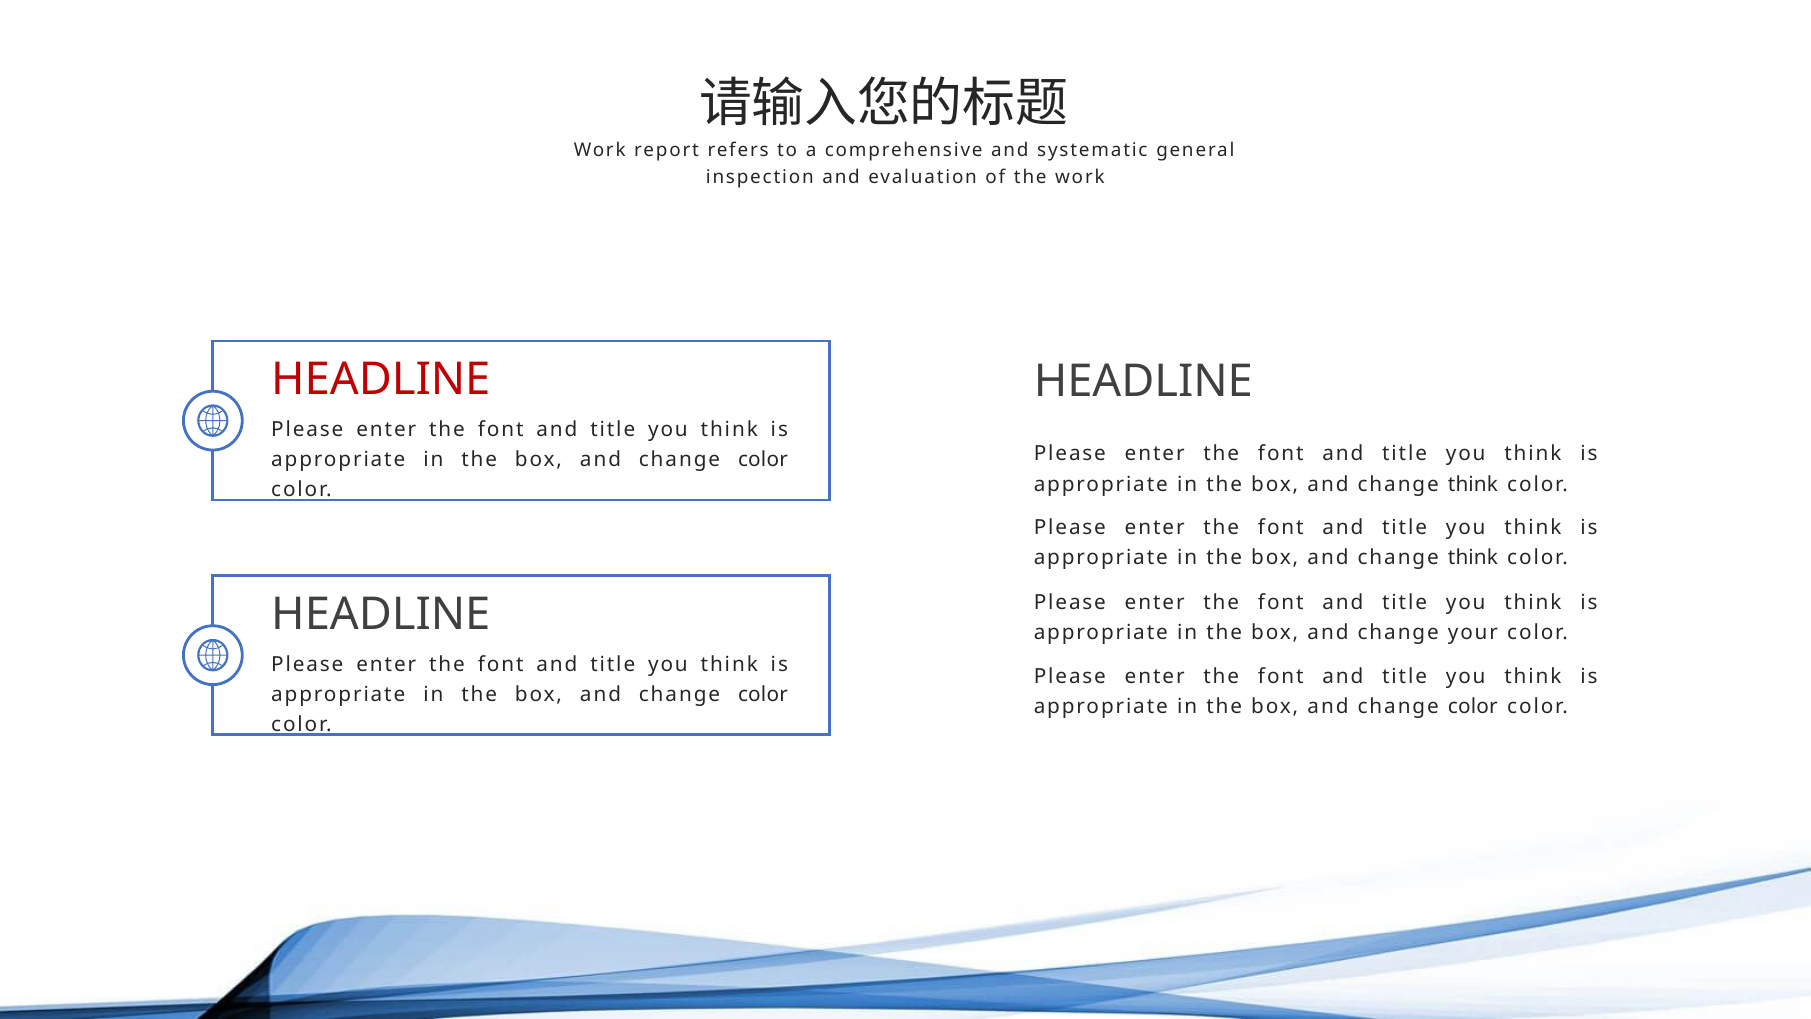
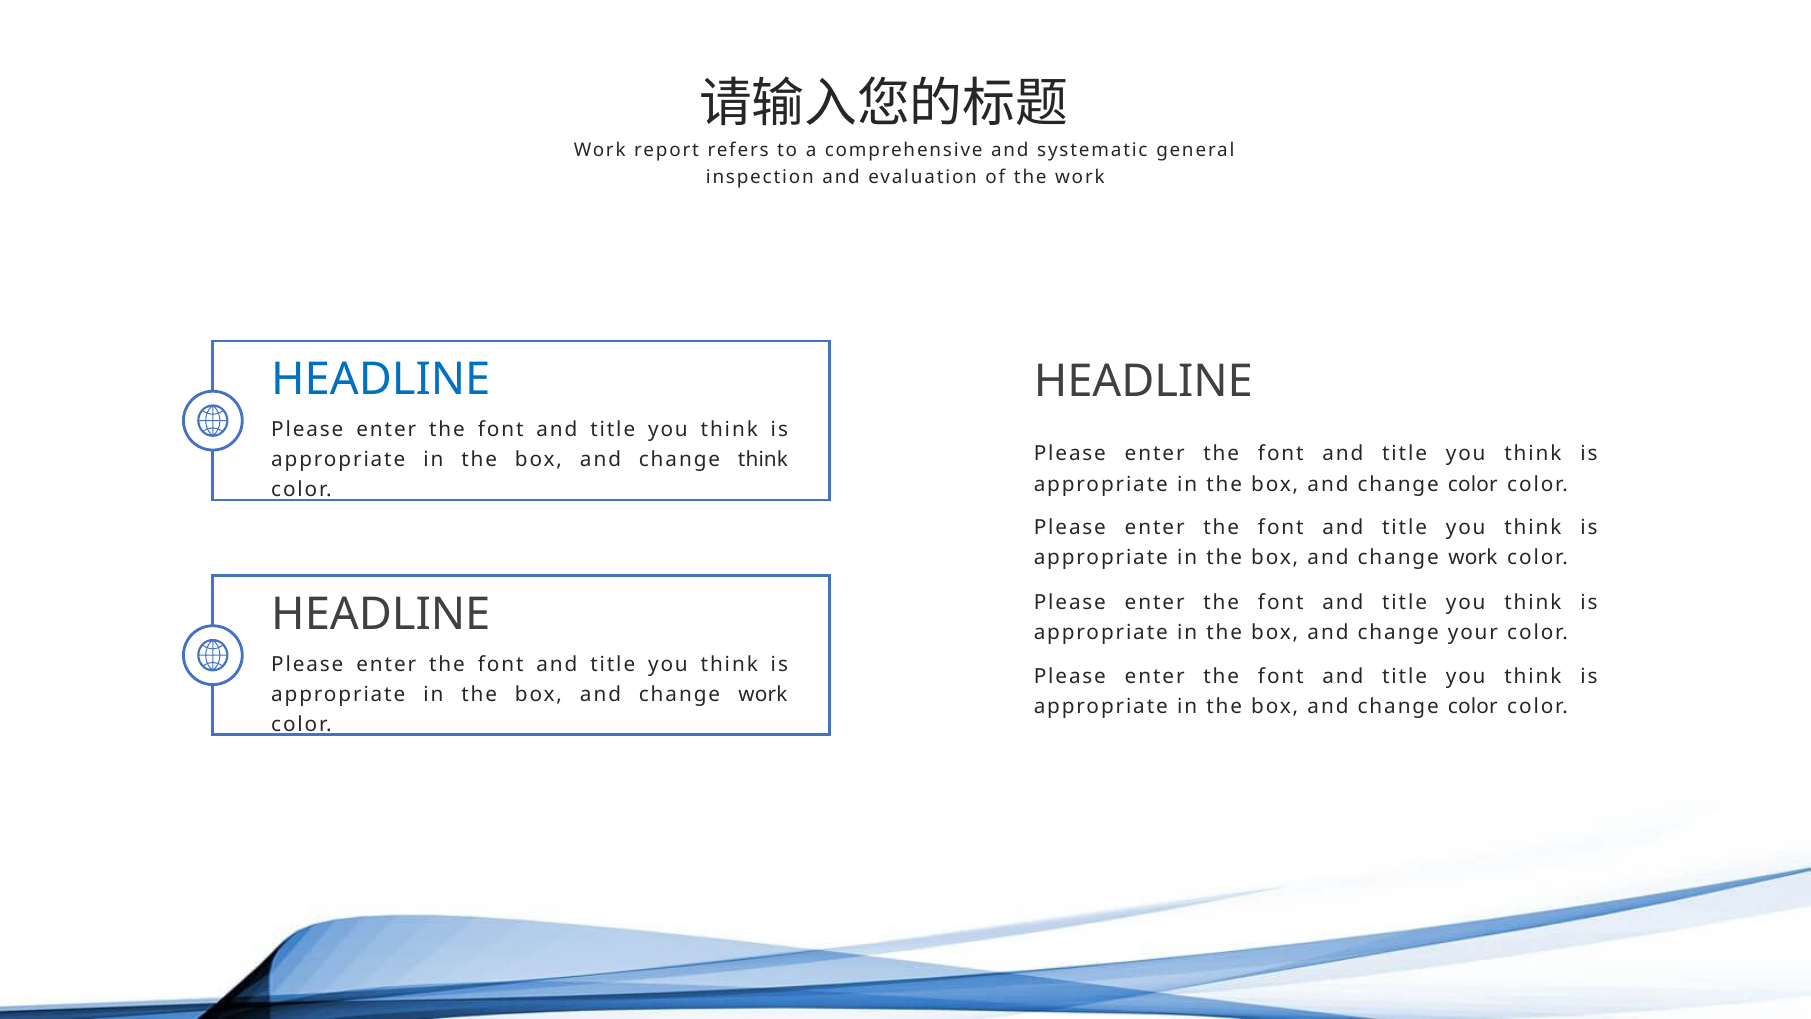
HEADLINE at (381, 380) colour: red -> blue
color at (763, 460): color -> think
think at (1473, 484): think -> color
think at (1473, 558): think -> work
color at (763, 694): color -> work
